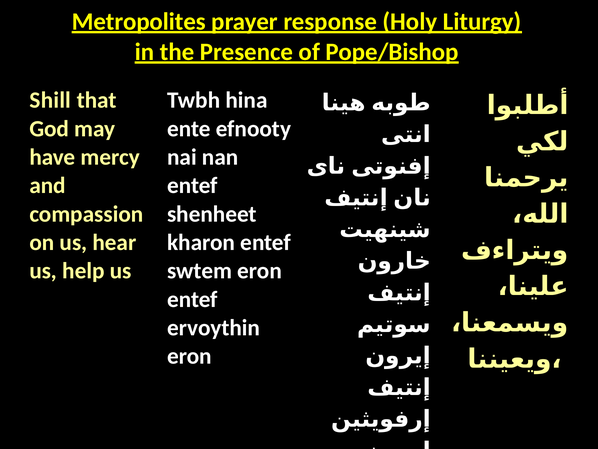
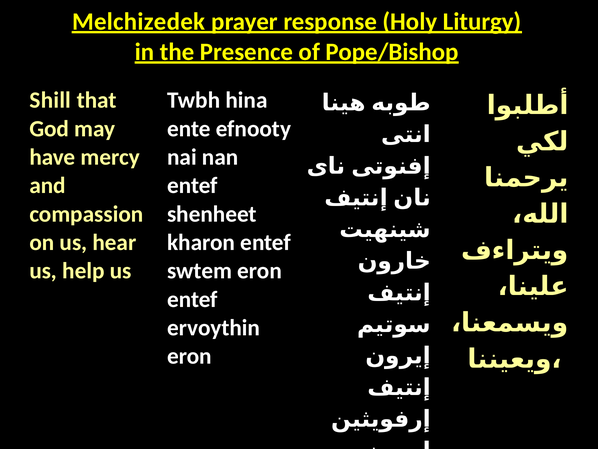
Metropolites: Metropolites -> Melchizedek
